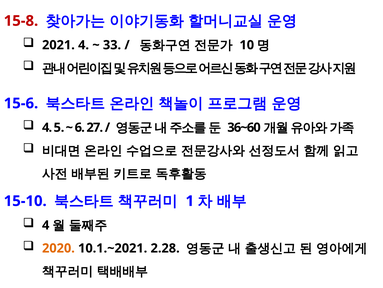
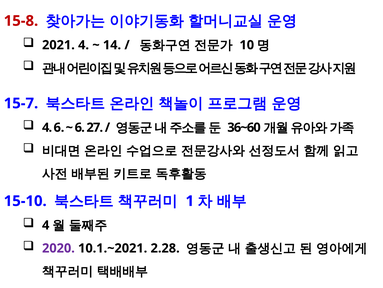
33: 33 -> 14
15-6: 15-6 -> 15-7
4 5: 5 -> 6
2020 colour: orange -> purple
